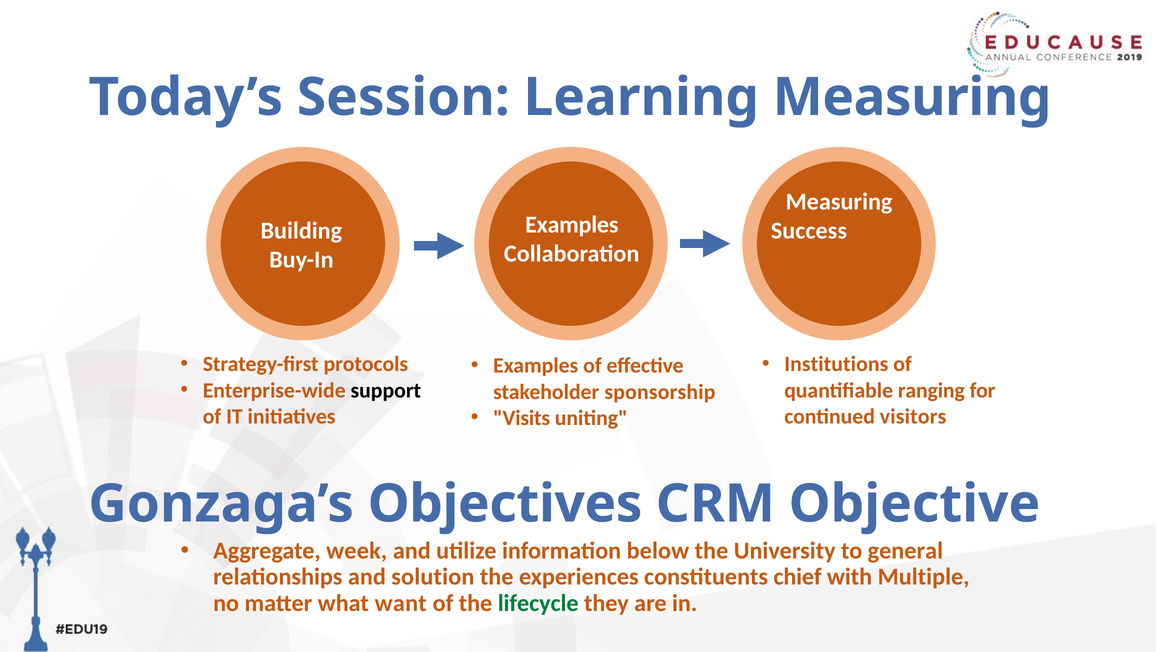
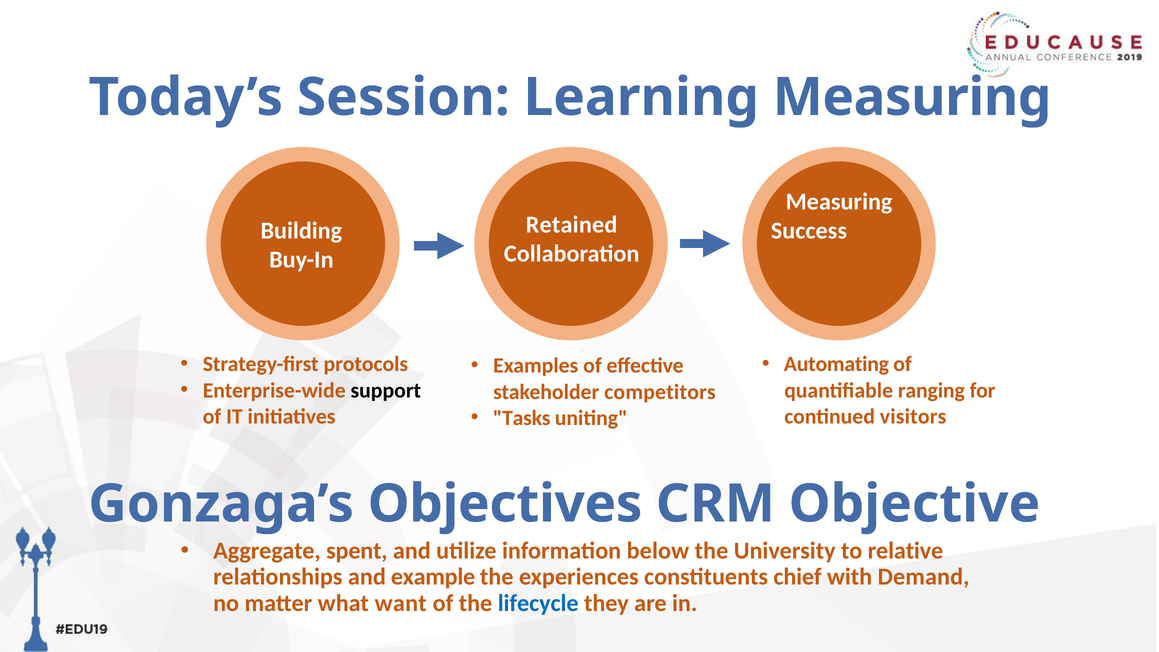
Examples at (572, 225): Examples -> Retained
Institutions: Institutions -> Automating
sponsorship: sponsorship -> competitors
Visits: Visits -> Tasks
week: week -> spent
general: general -> relative
solution: solution -> example
Multiple: Multiple -> Demand
lifecycle colour: green -> blue
